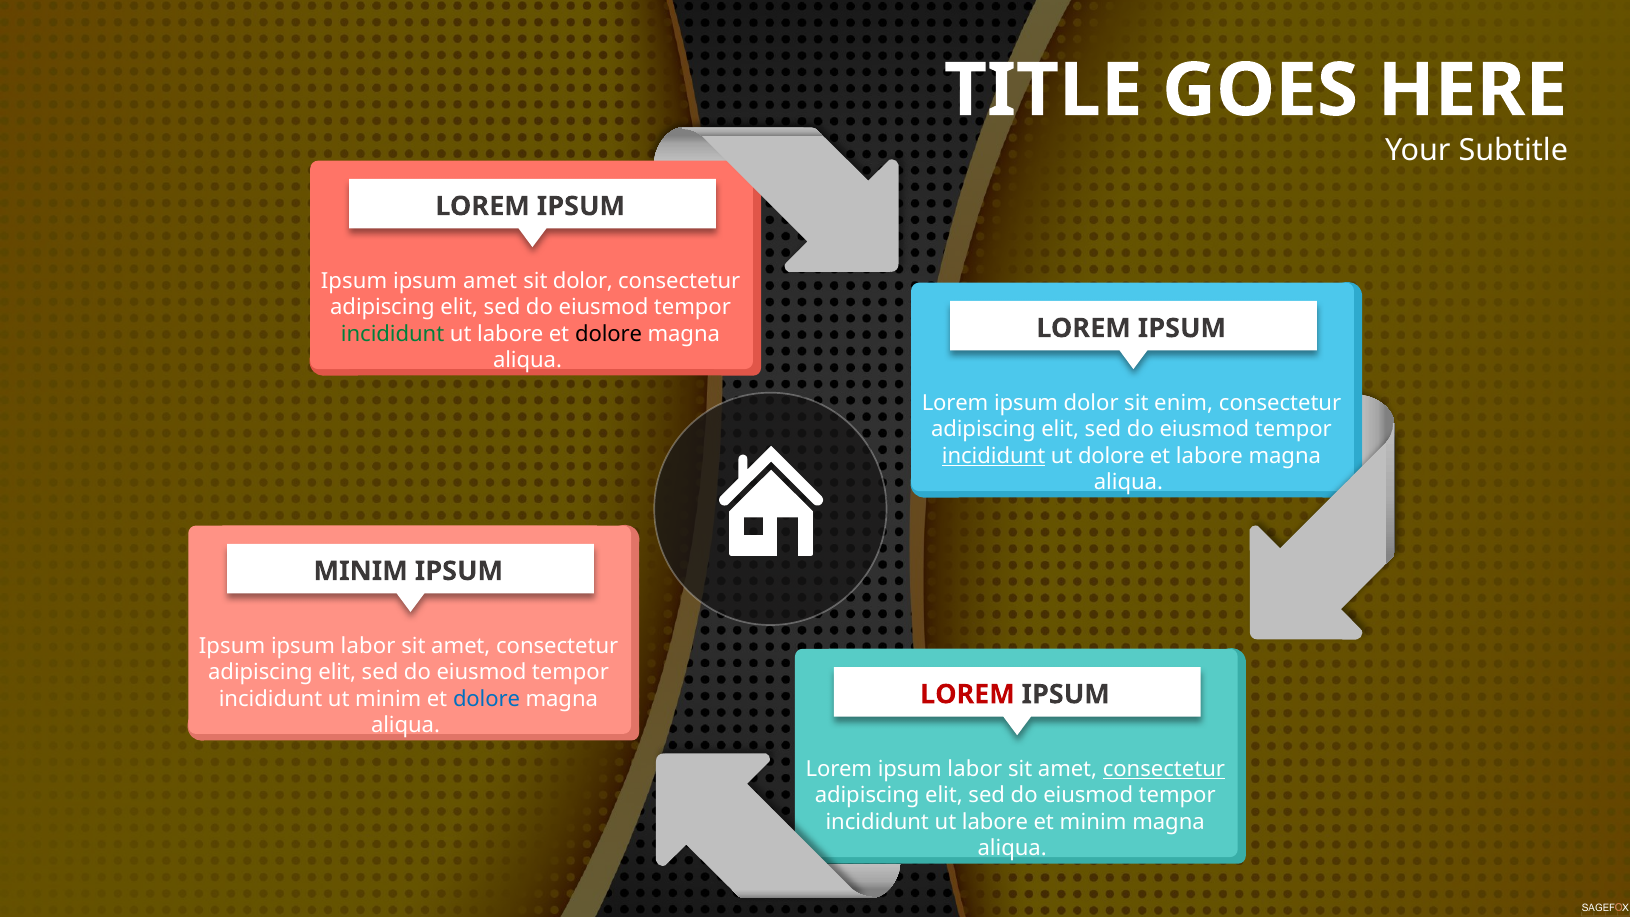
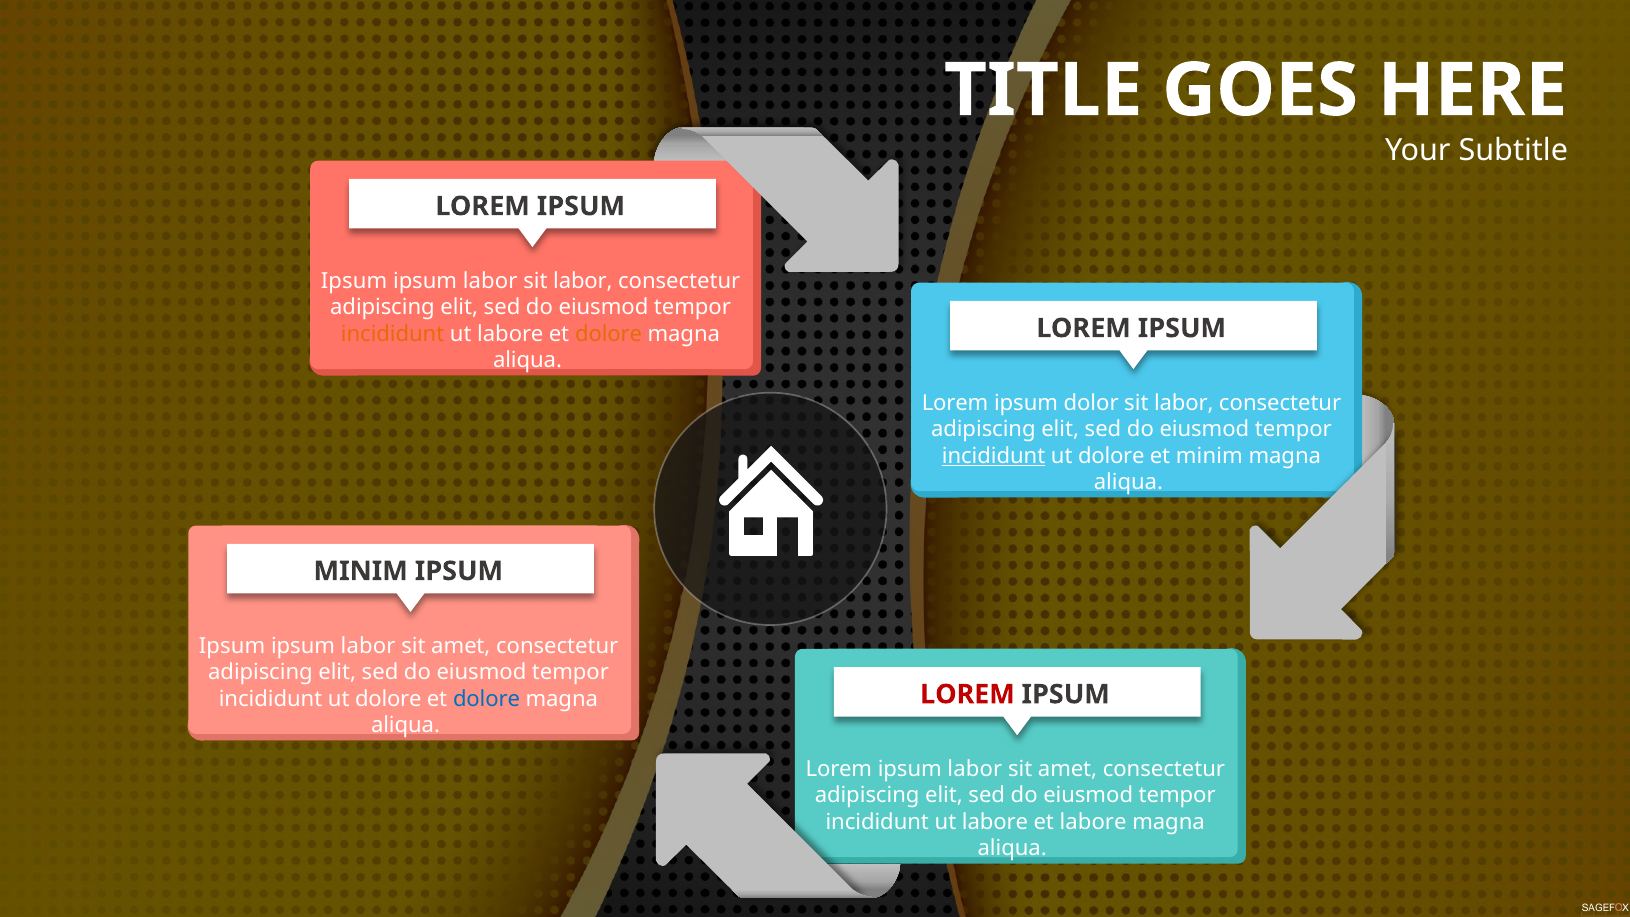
amet at (490, 281): amet -> labor
dolor at (583, 281): dolor -> labor
incididunt at (393, 334) colour: green -> orange
dolore at (609, 334) colour: black -> orange
dolor sit enim: enim -> labor
et labore: labore -> minim
minim at (388, 699): minim -> dolore
consectetur at (1164, 769) underline: present -> none
et minim: minim -> labore
